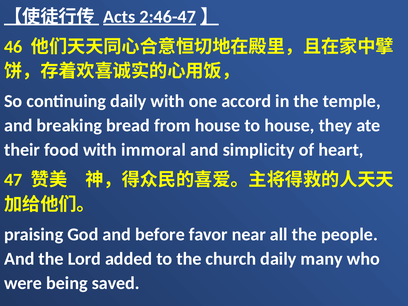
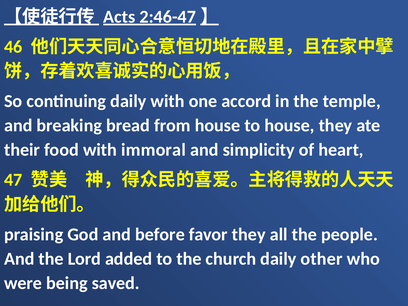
favor near: near -> they
many: many -> other
